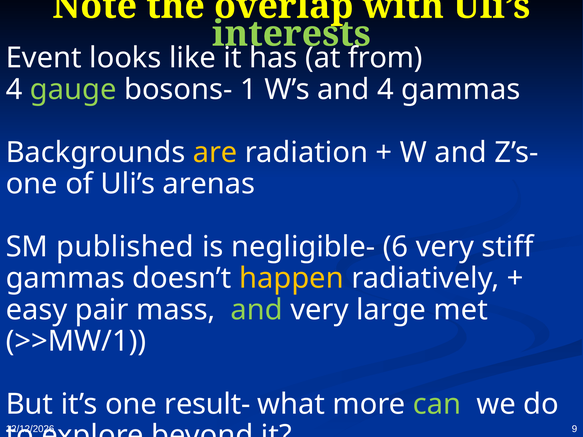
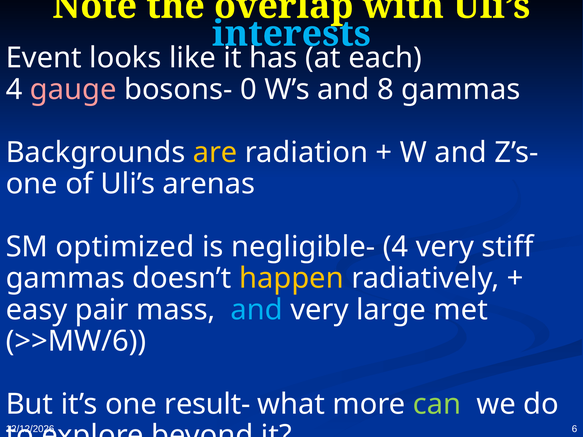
interests colour: light green -> light blue
from: from -> each
gauge colour: light green -> pink
1: 1 -> 0
and 4: 4 -> 8
published: published -> optimized
negligible- 6: 6 -> 4
and at (257, 310) colour: light green -> light blue
>>MW/1: >>MW/1 -> >>MW/6
9: 9 -> 6
